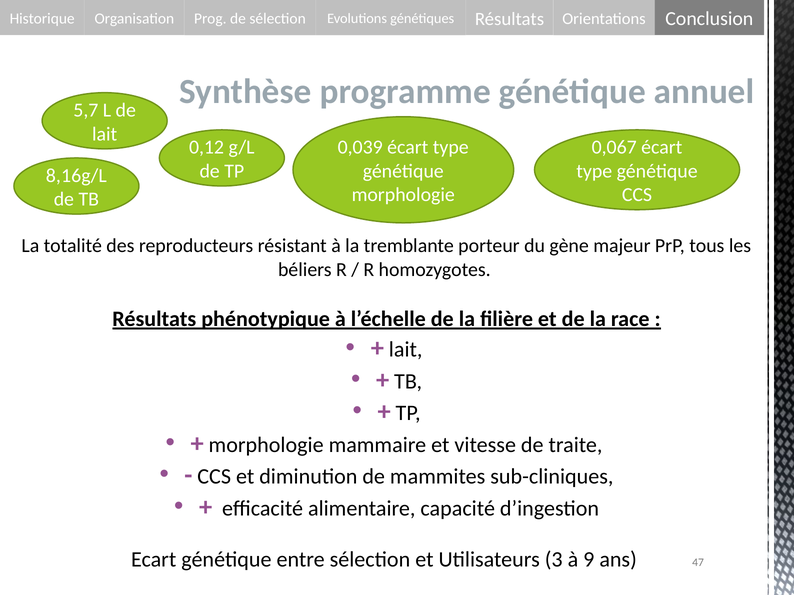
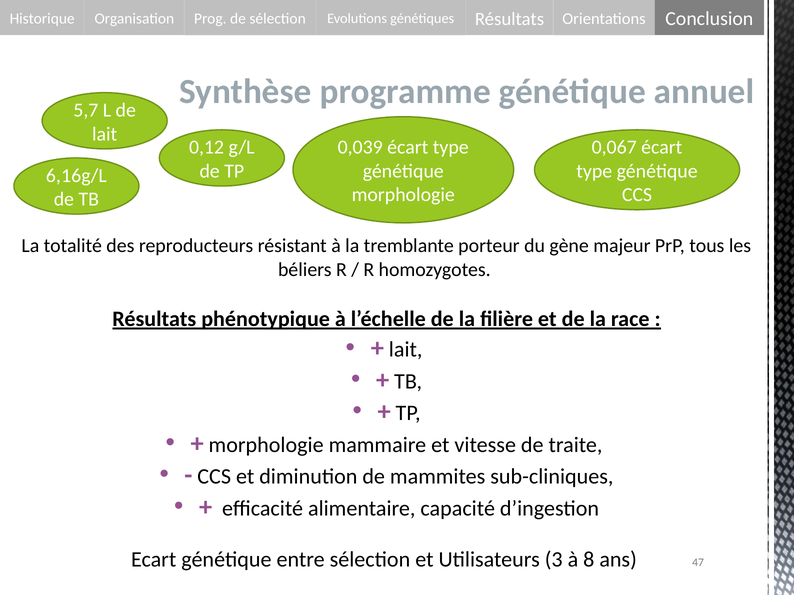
8,16g/L: 8,16g/L -> 6,16g/L
9: 9 -> 8
